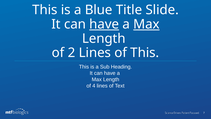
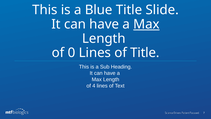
have at (104, 24) underline: present -> none
2: 2 -> 0
of This: This -> Title
